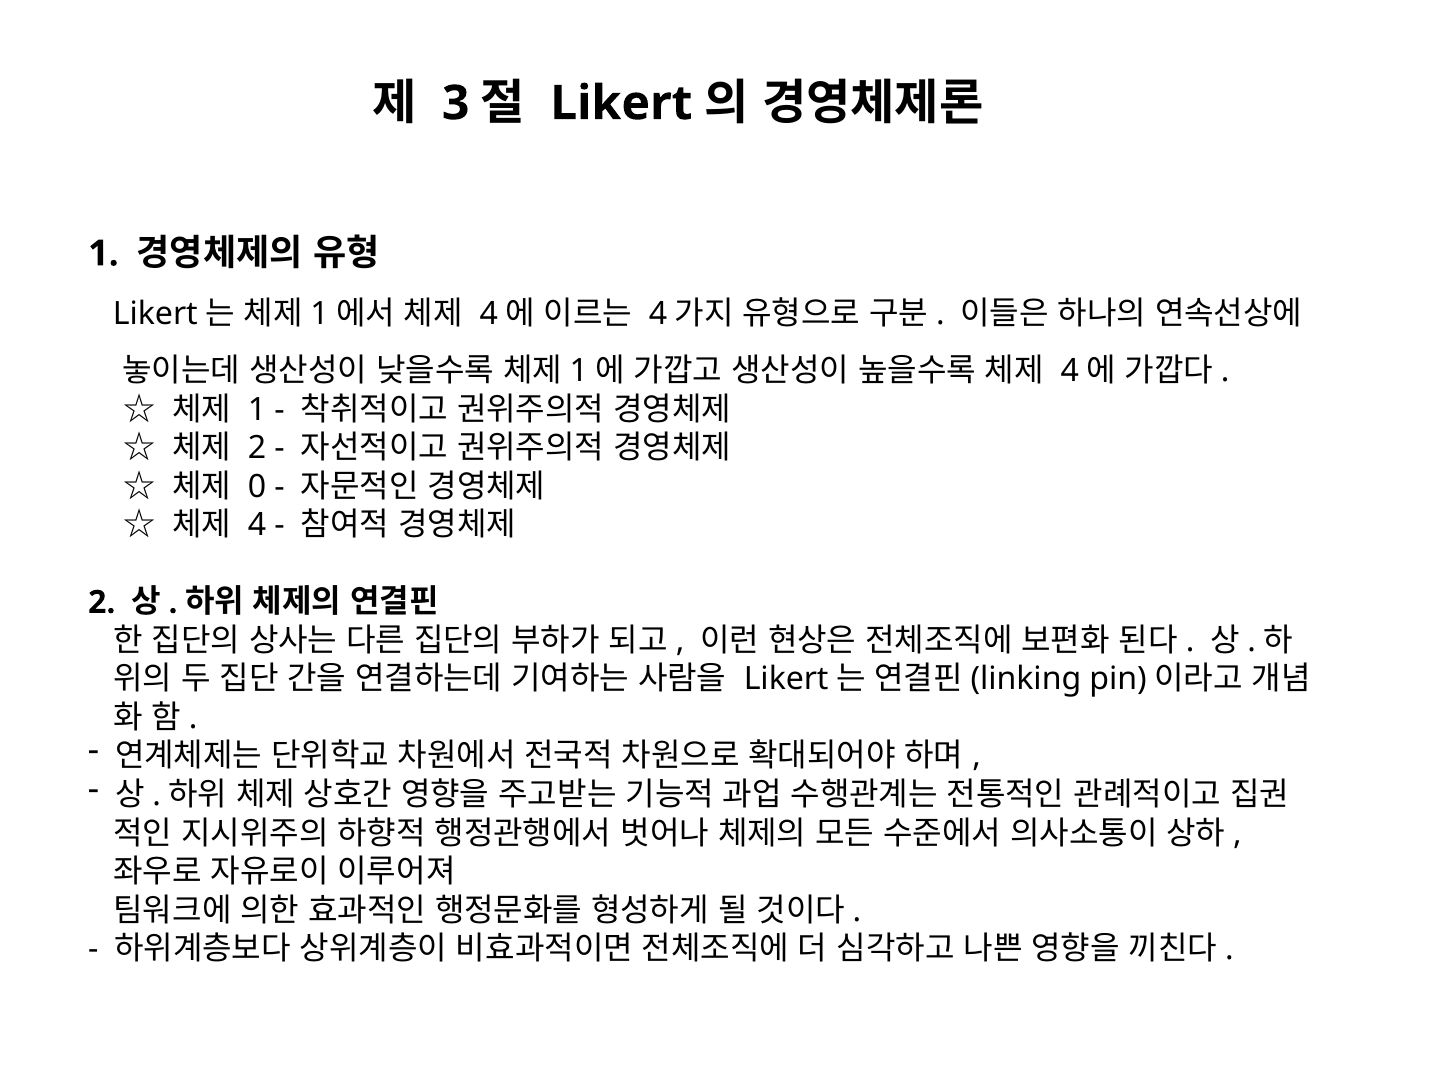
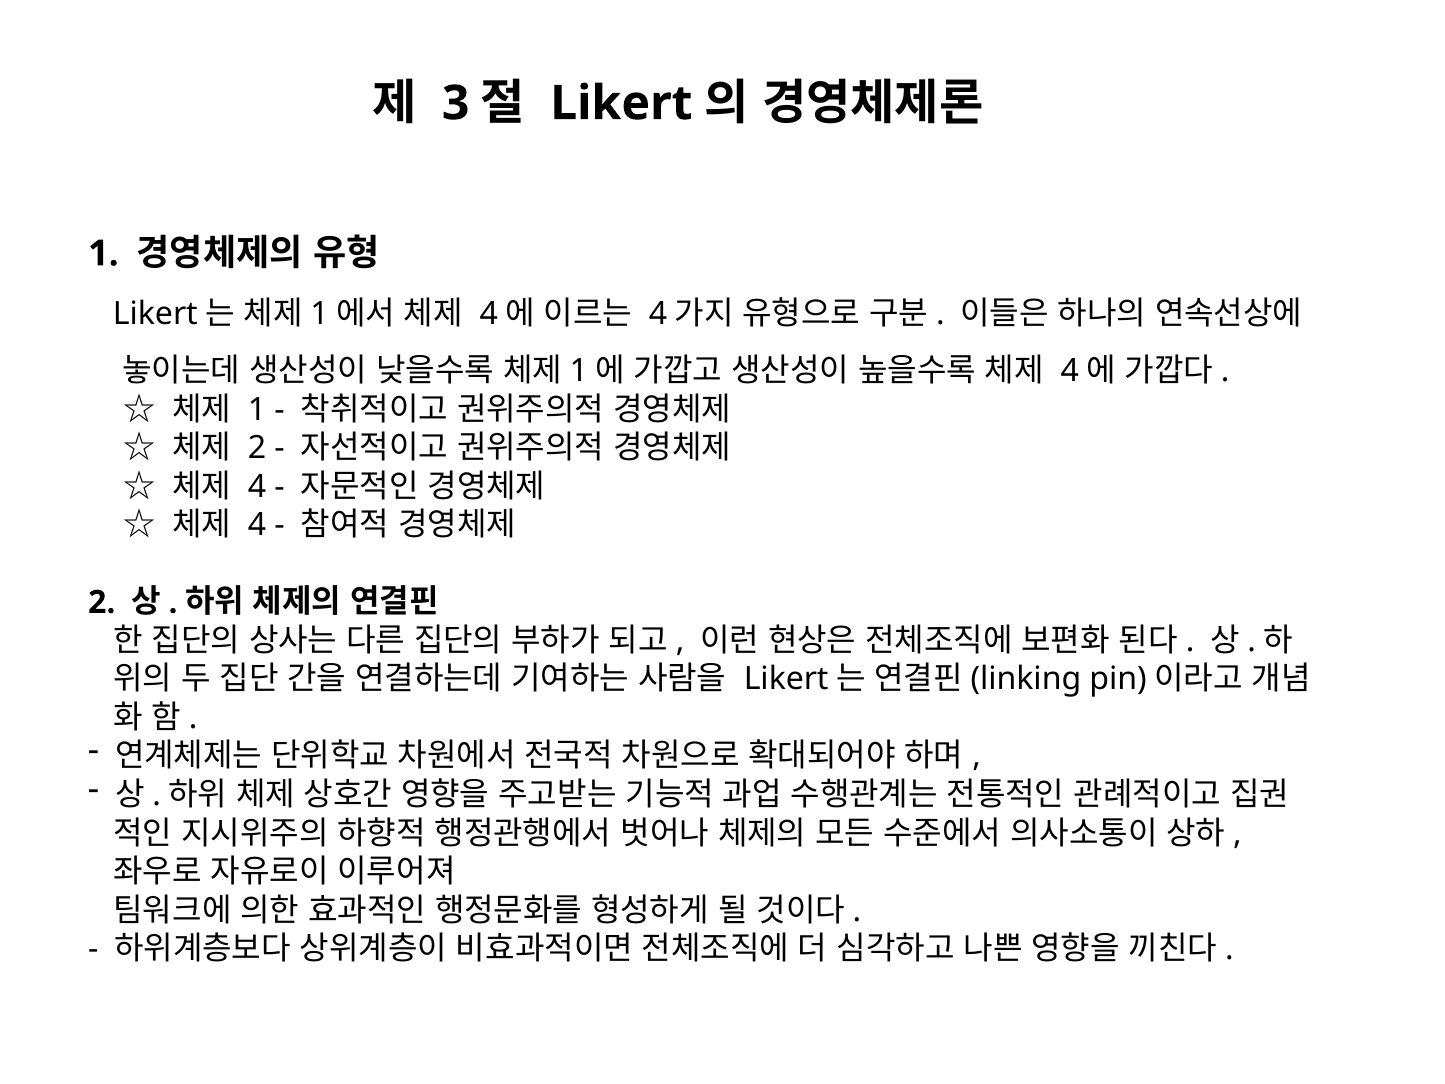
0 at (257, 487): 0 -> 4
